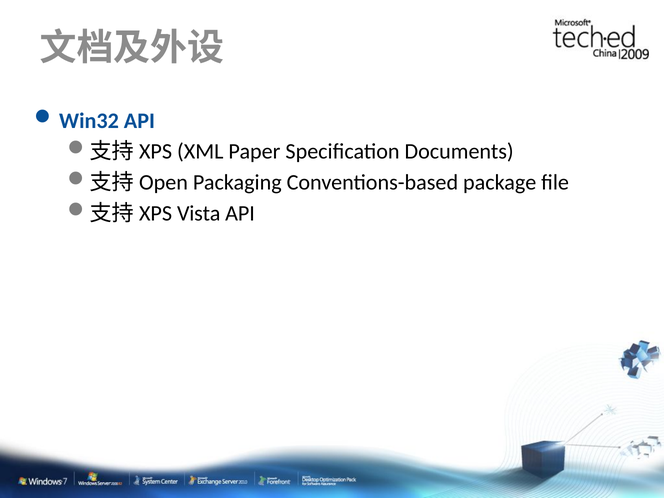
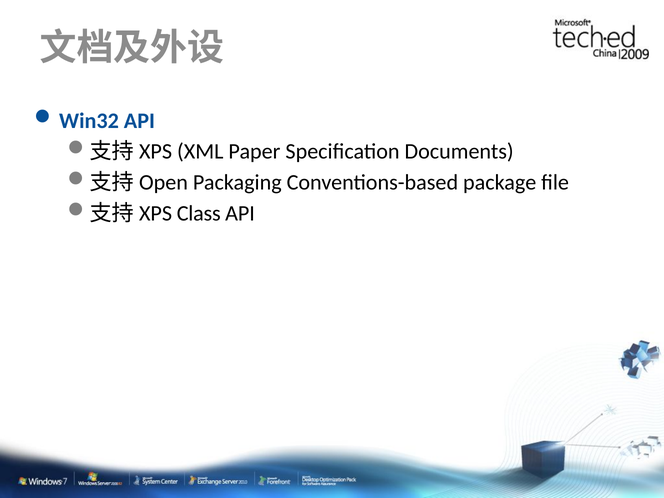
Vista: Vista -> Class
